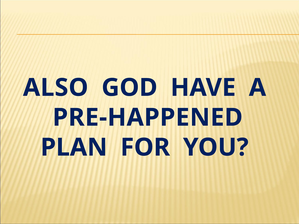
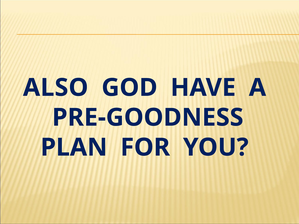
PRE-HAPPENED: PRE-HAPPENED -> PRE-GOODNESS
